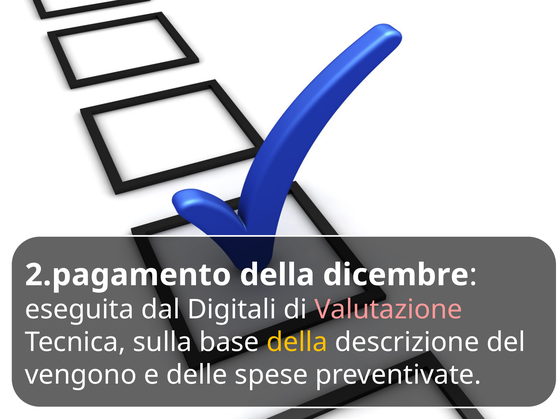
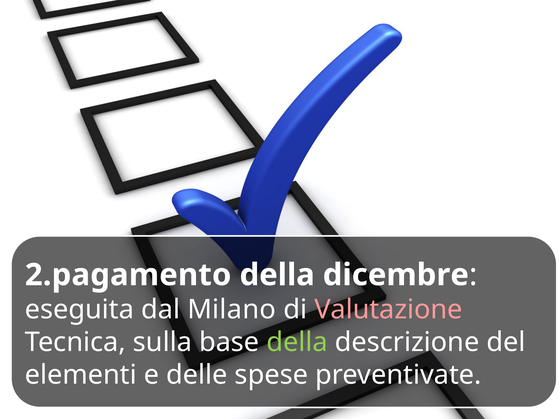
Digitali: Digitali -> Milano
della at (297, 342) colour: yellow -> light green
vengono: vengono -> elementi
